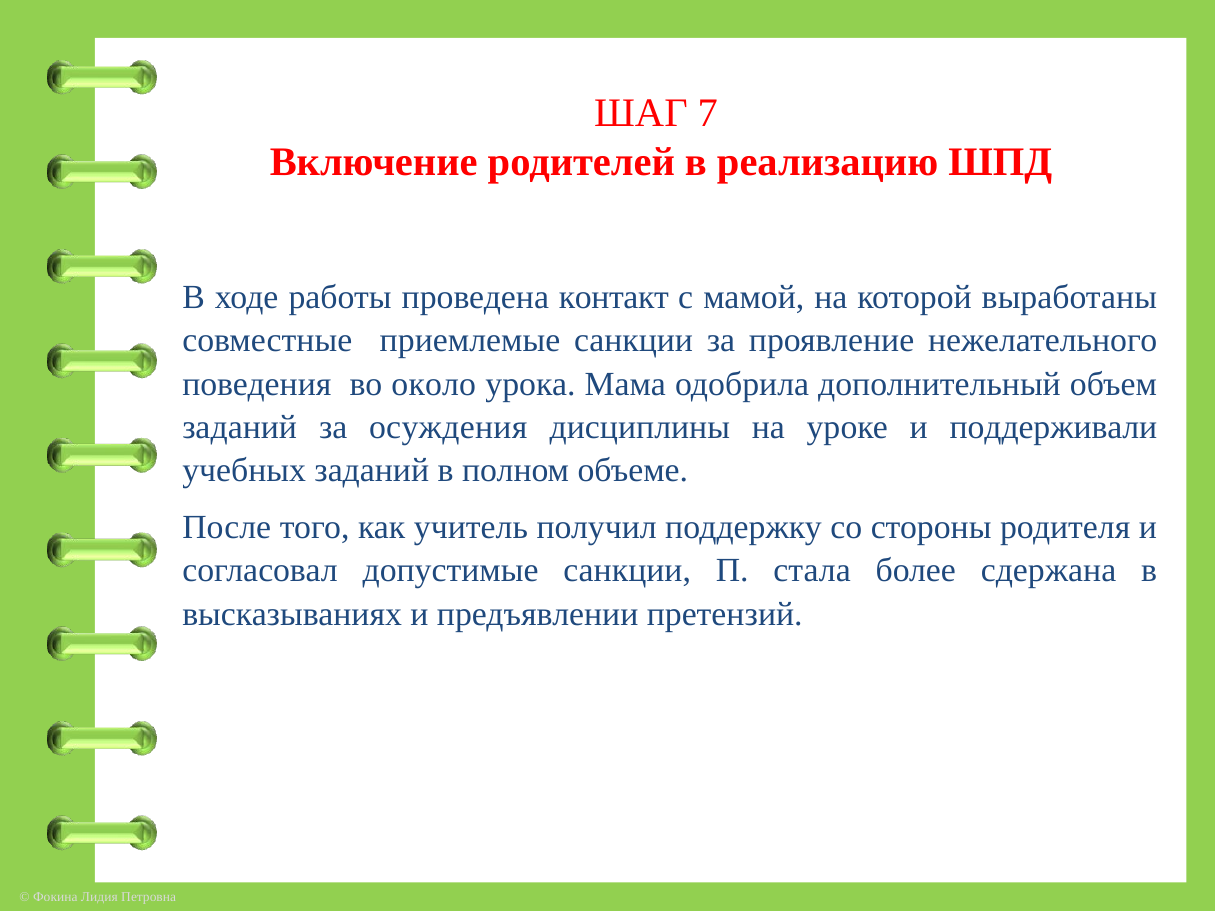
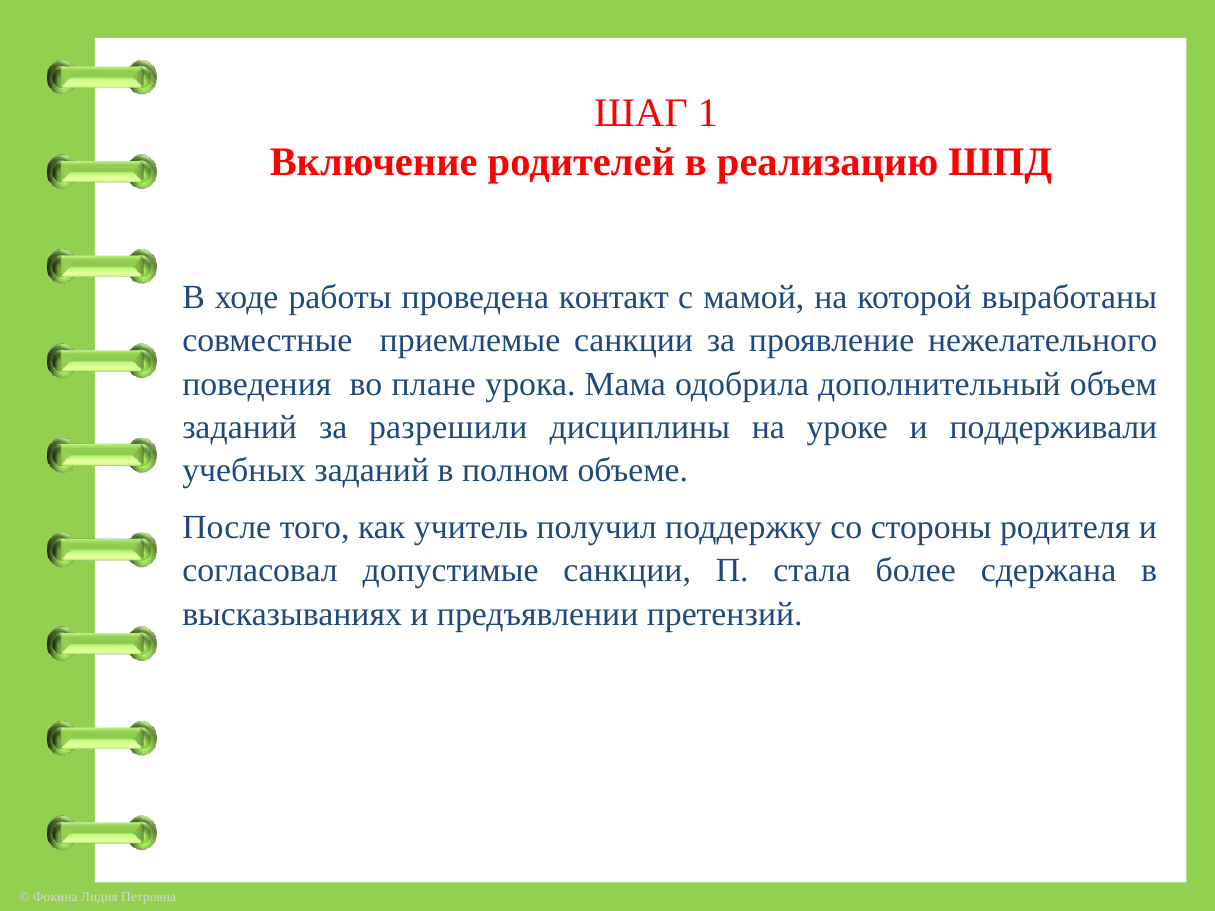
7: 7 -> 1
около: около -> плане
осуждения: осуждения -> разрешили
